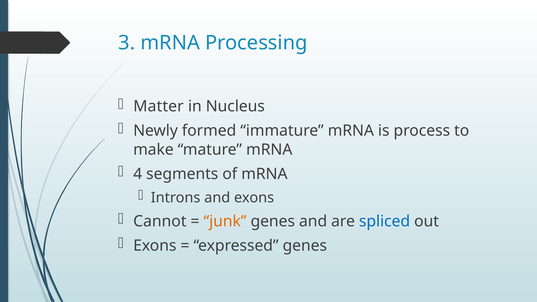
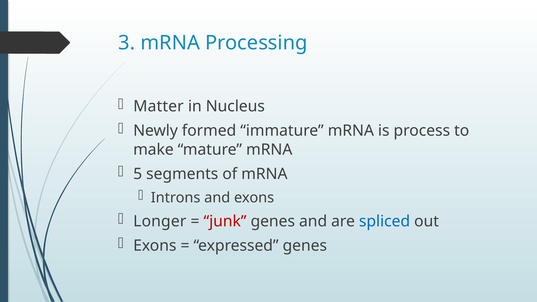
4: 4 -> 5
Cannot: Cannot -> Longer
junk colour: orange -> red
